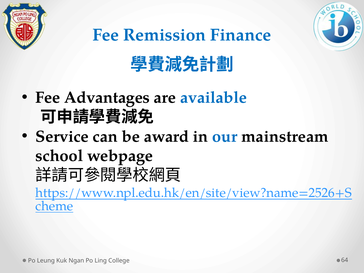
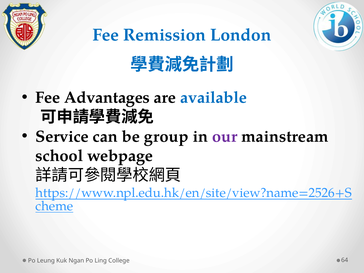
Finance: Finance -> London
award: award -> group
our colour: blue -> purple
